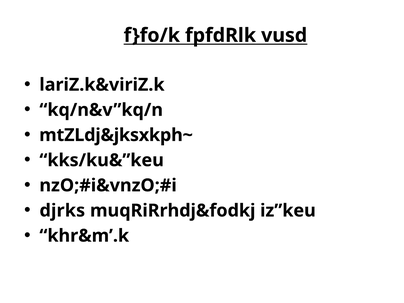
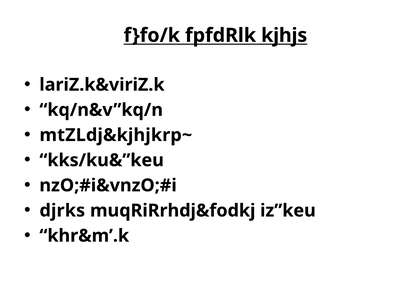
vusd: vusd -> kjhjs
mtZLdj&jksxkph~: mtZLdj&jksxkph~ -> mtZLdj&kjhjkrp~
